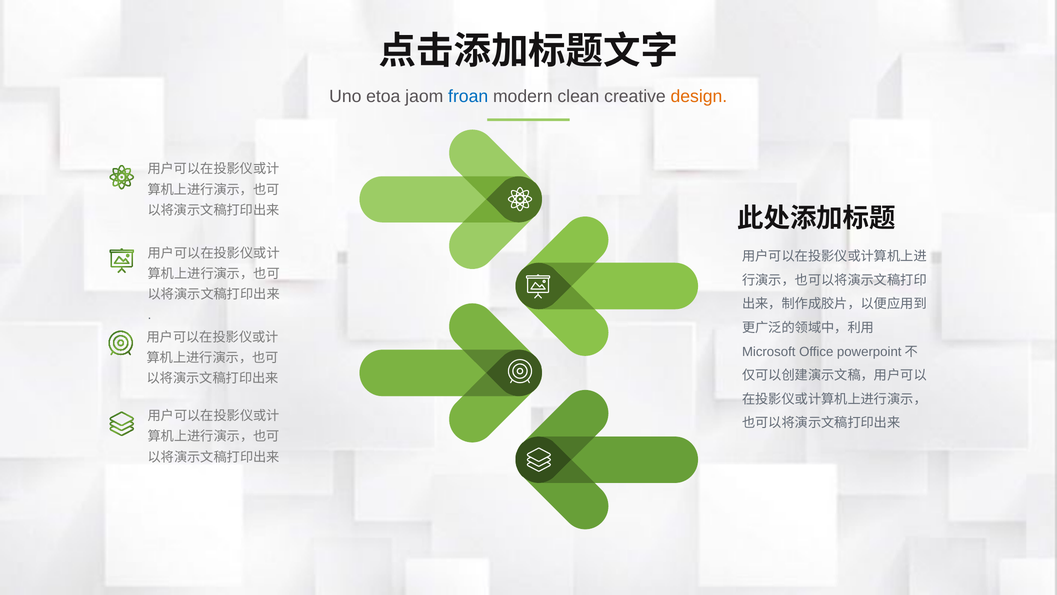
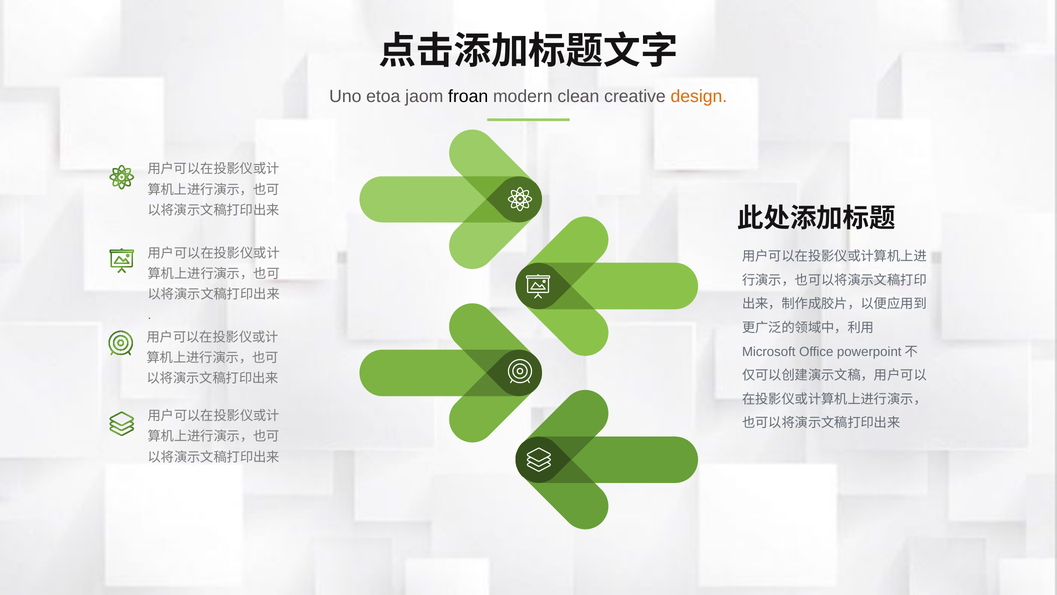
froan colour: blue -> black
